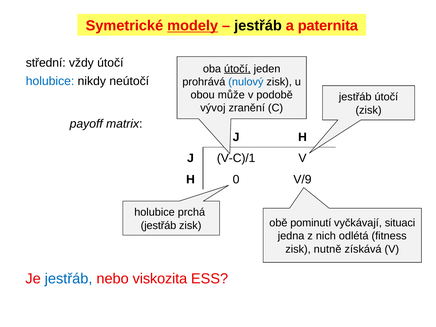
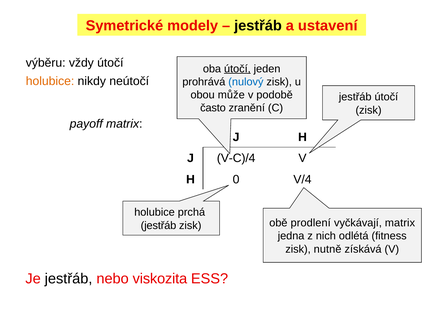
modely underline: present -> none
paternita: paternita -> ustavení
střední: střední -> výběru
holubice at (50, 81) colour: blue -> orange
vývoj: vývoj -> často
V-C)/1: V-C)/1 -> V-C)/4
V/9: V/9 -> V/4
pominutí: pominutí -> prodlení
vyčkávají situaci: situaci -> matrix
jestřáb at (69, 279) colour: blue -> black
